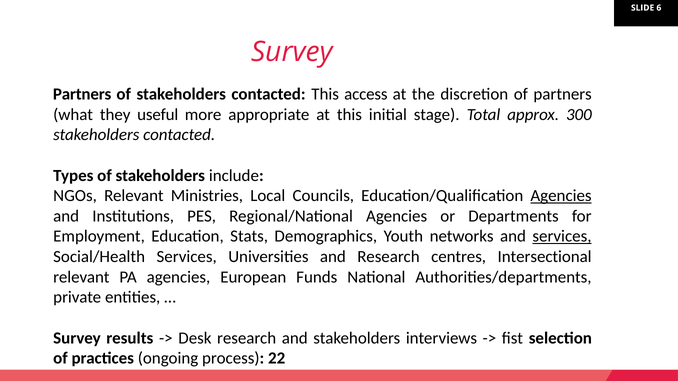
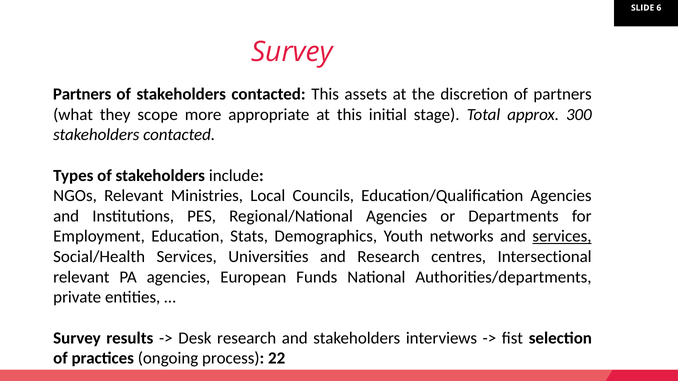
access: access -> assets
useful: useful -> scope
Agencies at (561, 196) underline: present -> none
